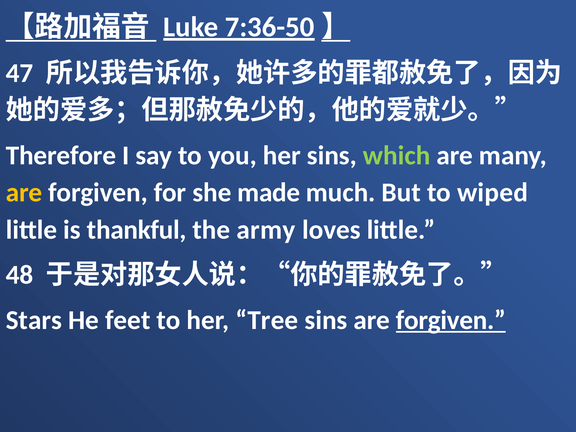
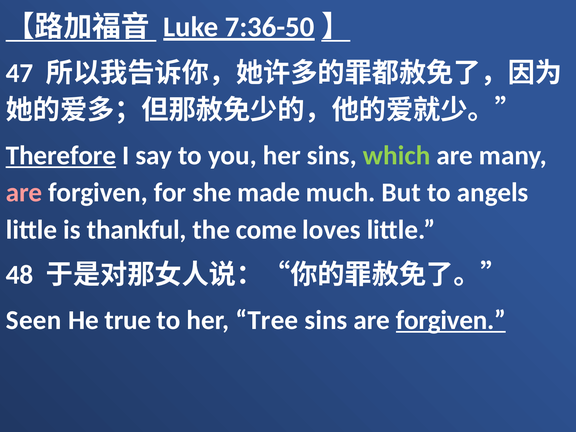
Therefore underline: none -> present
are at (24, 193) colour: yellow -> pink
wiped: wiped -> angels
army: army -> come
Stars: Stars -> Seen
feet: feet -> true
